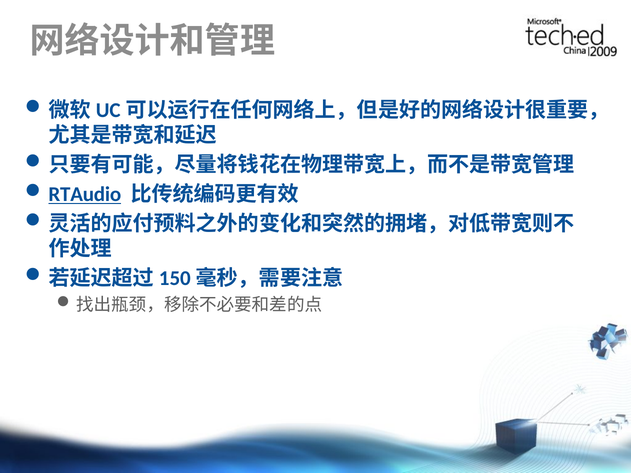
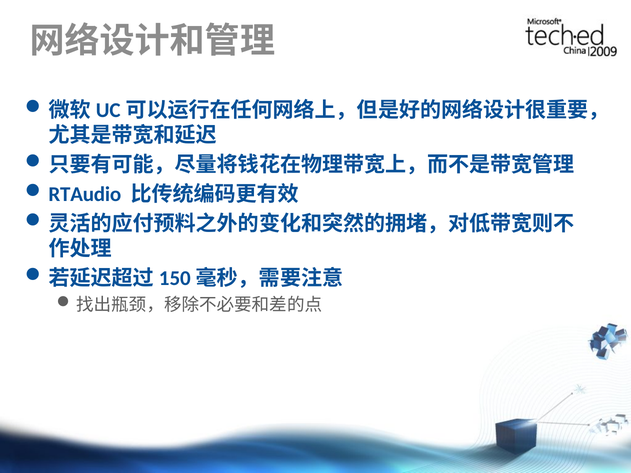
RTAudio underline: present -> none
